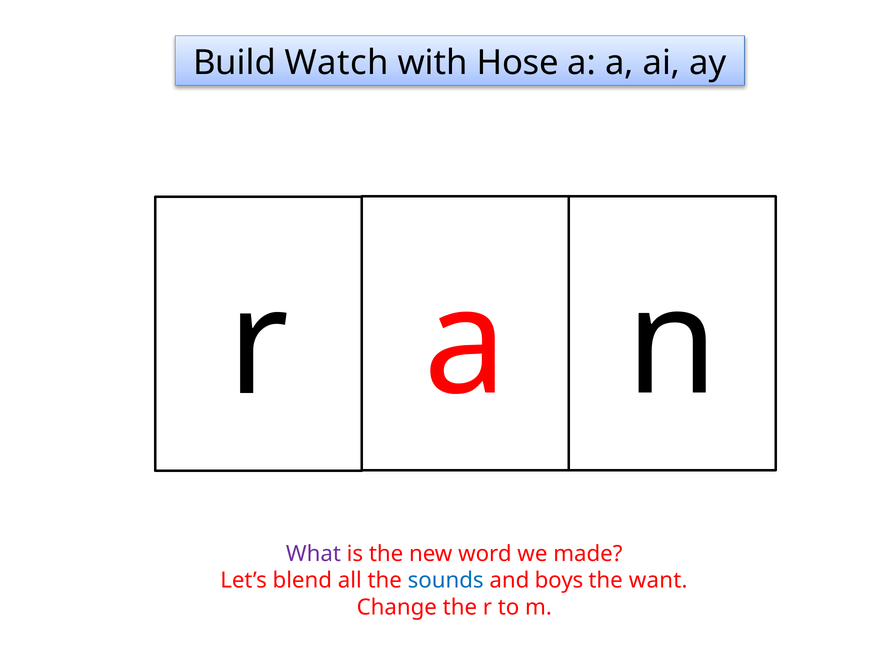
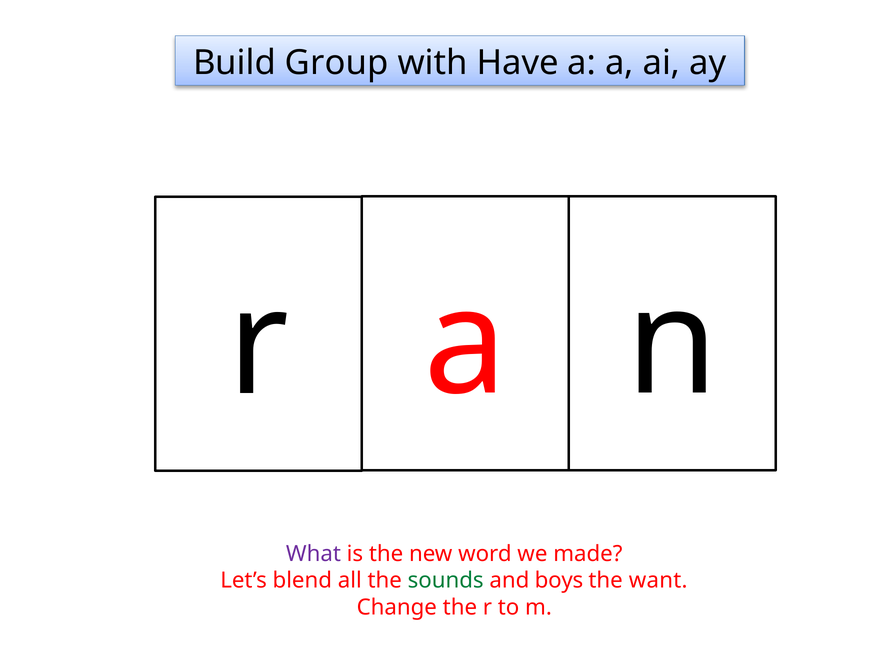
Watch: Watch -> Group
Hose: Hose -> Have
sounds colour: blue -> green
